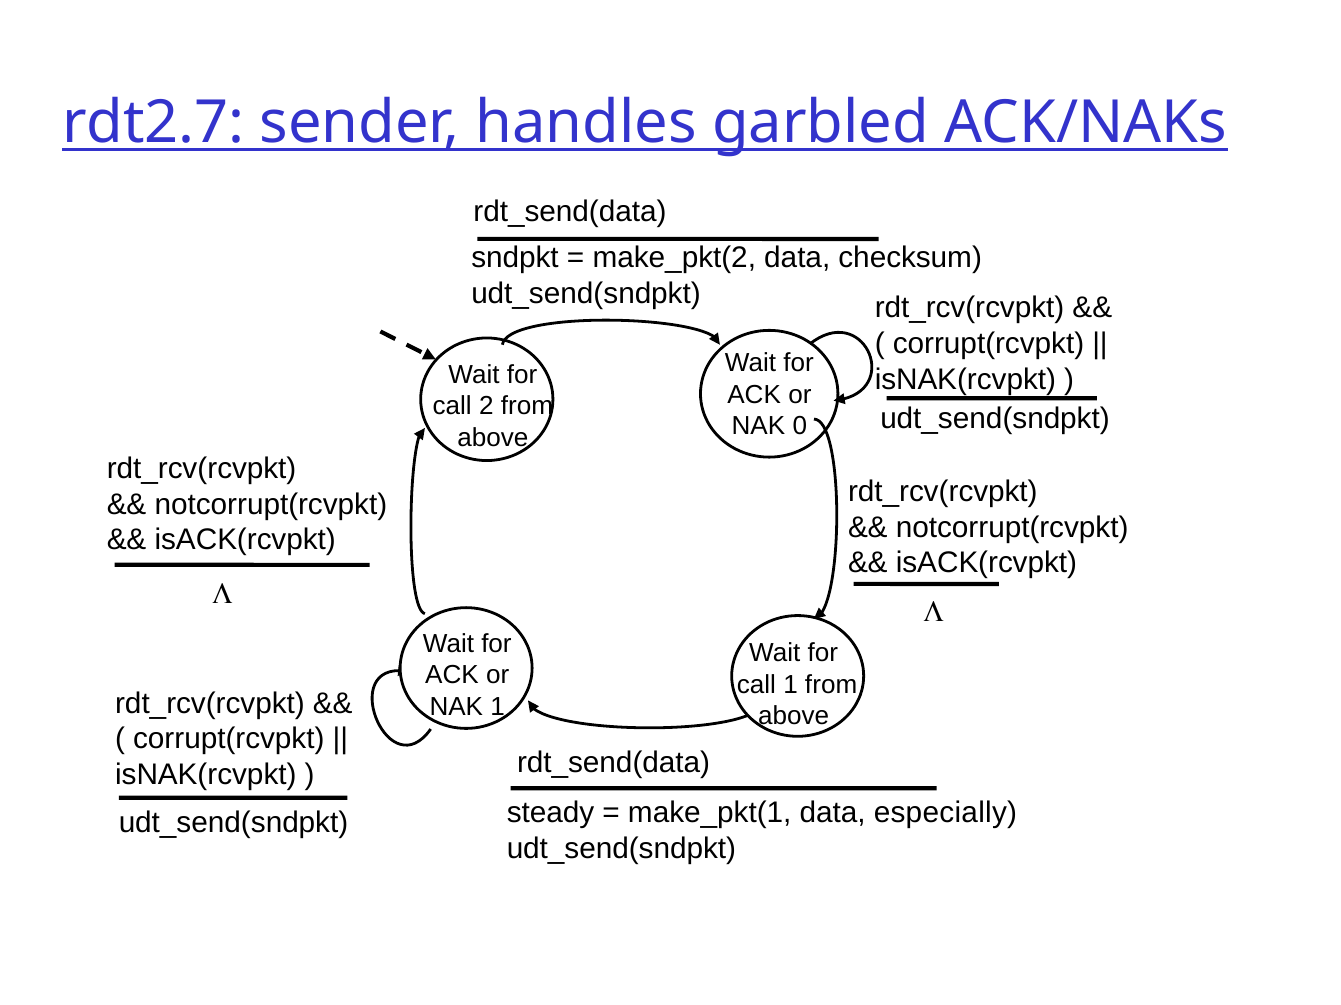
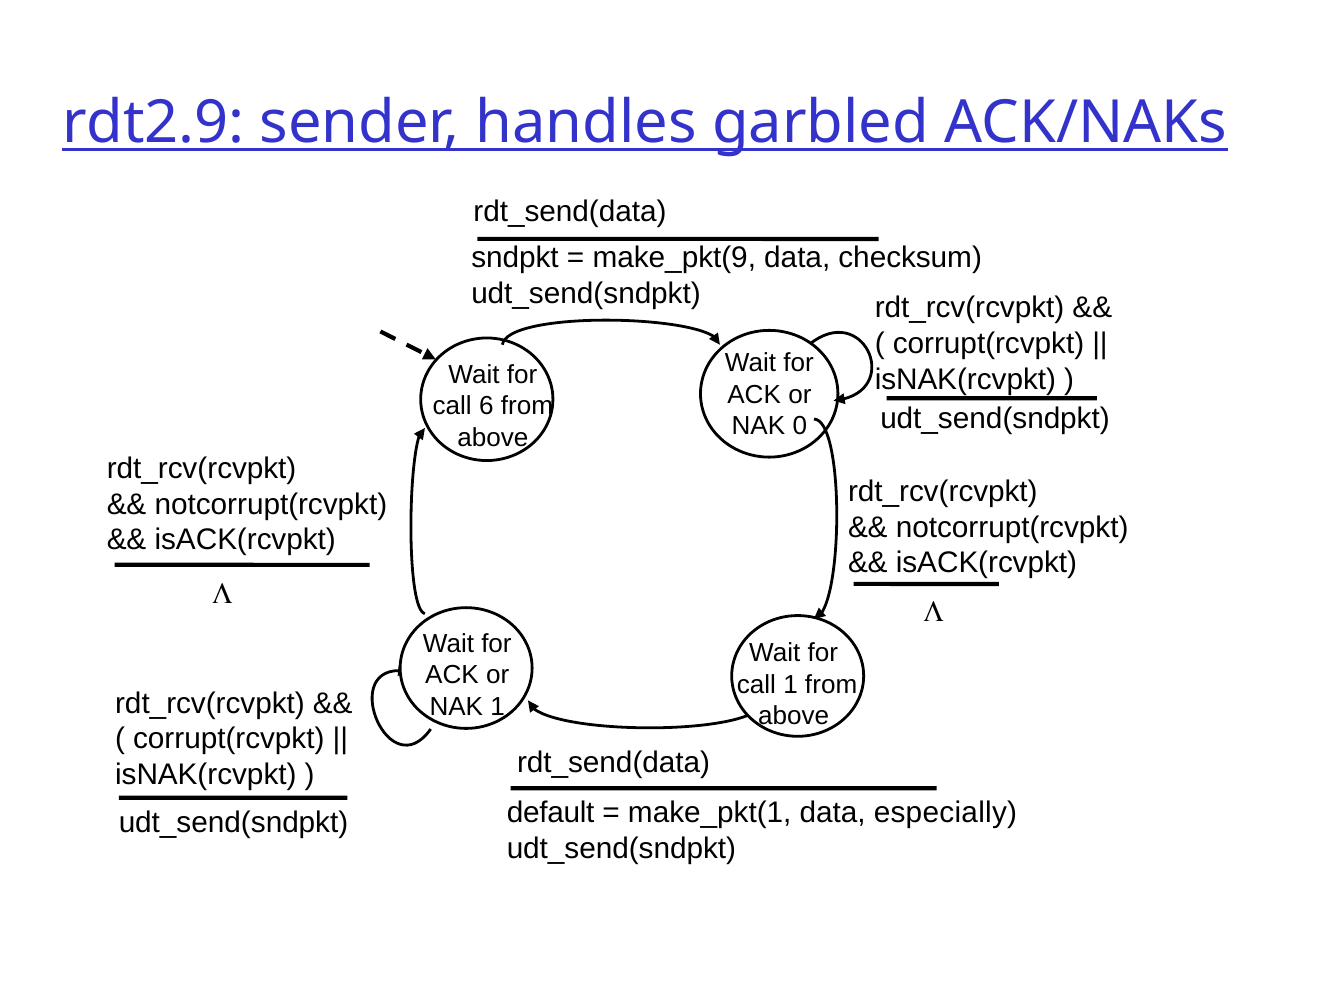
rdt2.7: rdt2.7 -> rdt2.9
make_pkt(2: make_pkt(2 -> make_pkt(9
2: 2 -> 6
steady: steady -> default
